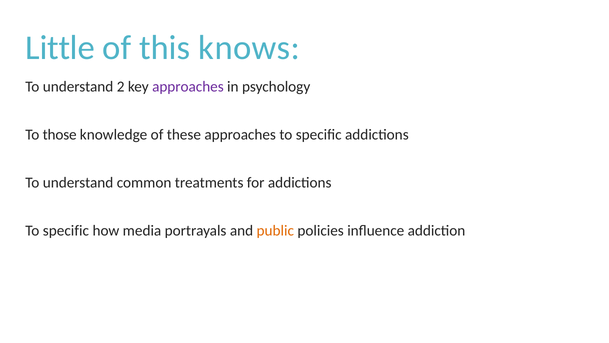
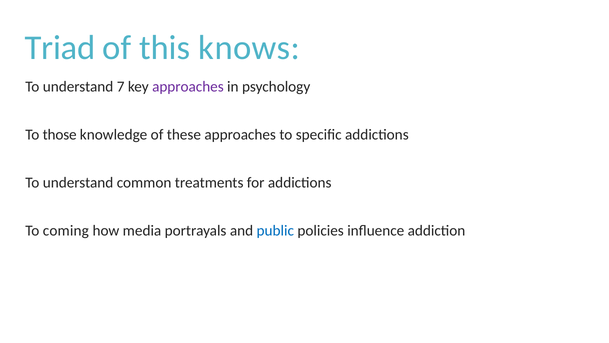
Little: Little -> Triad
2: 2 -> 7
specific at (66, 230): specific -> coming
public colour: orange -> blue
